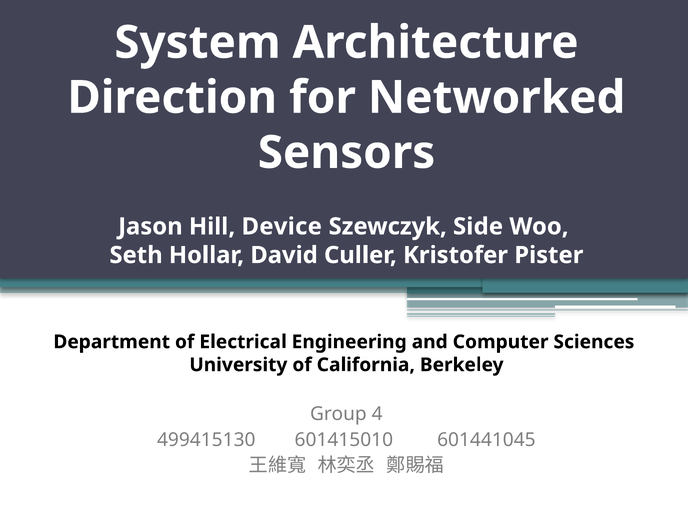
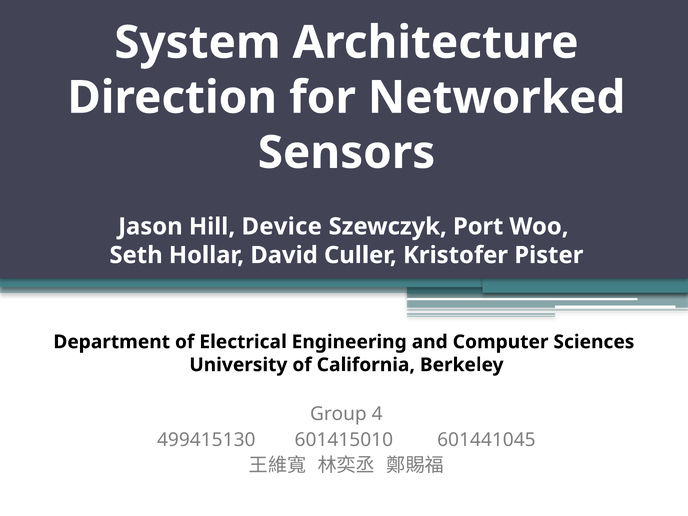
Side: Side -> Port
